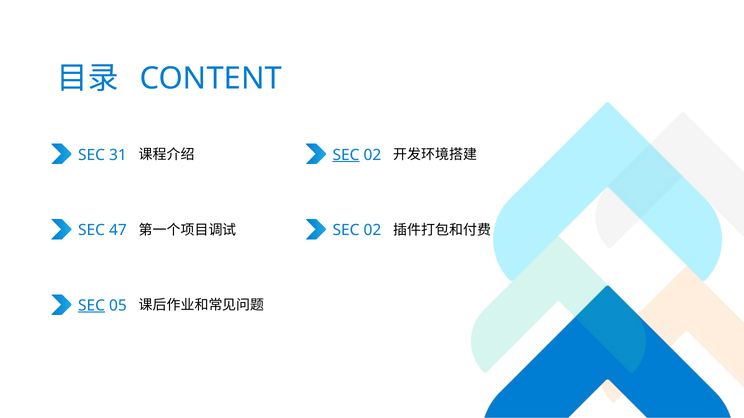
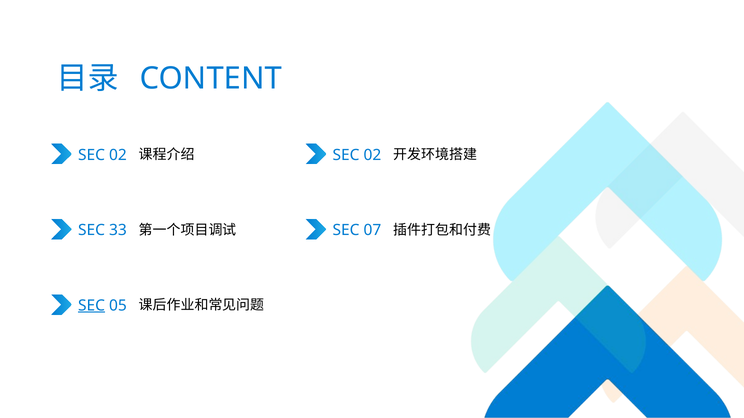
31 at (118, 155): 31 -> 02
SEC at (346, 155) underline: present -> none
47: 47 -> 33
02 at (372, 230): 02 -> 07
